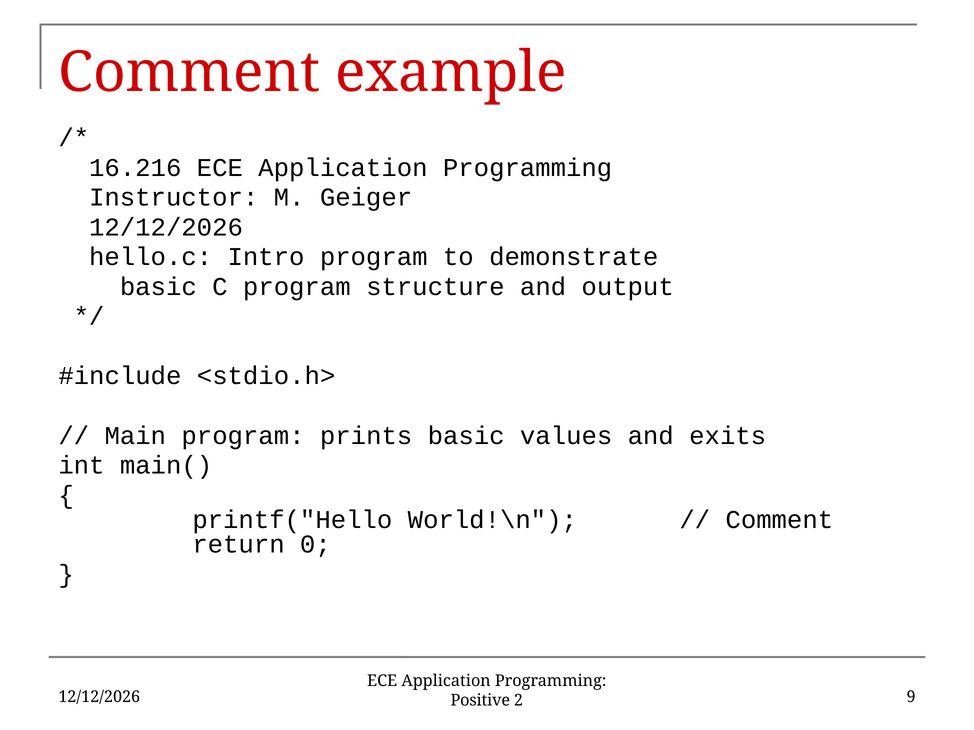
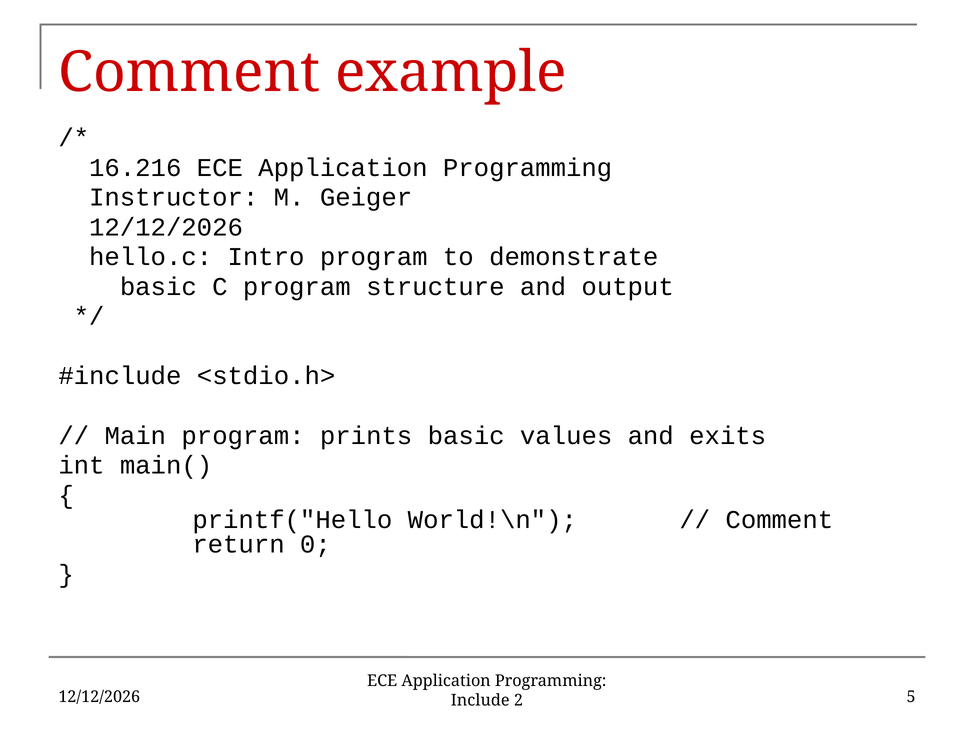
Positive: Positive -> Include
9: 9 -> 5
